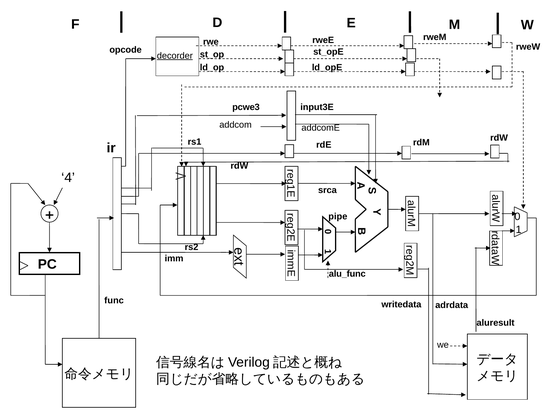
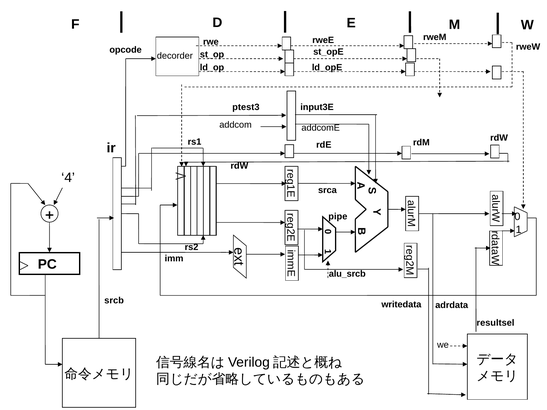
decorder underline: present -> none
pcwe3: pcwe3 -> ptest3
alu_func: alu_func -> alu_srcb
func: func -> srcb
aluresult: aluresult -> resultsel
